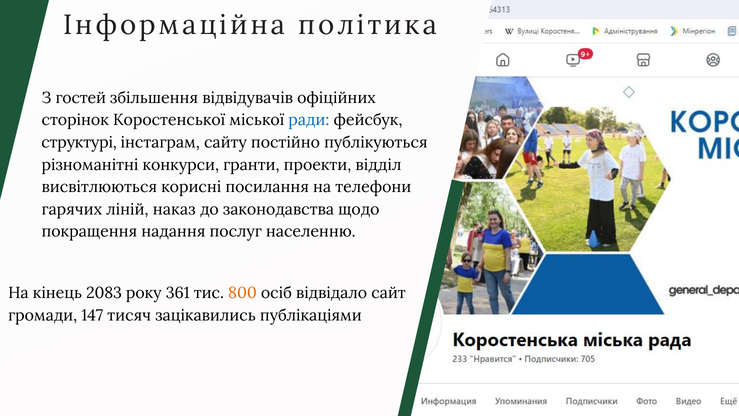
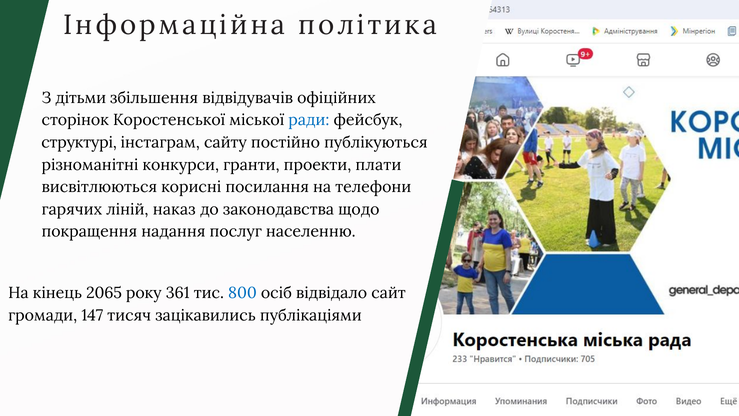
гостей: гостей -> дітьми
відділ: відділ -> плати
2083: 2083 -> 2065
800 colour: orange -> blue
